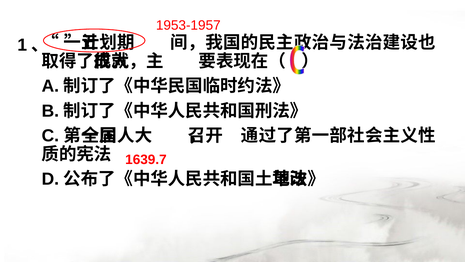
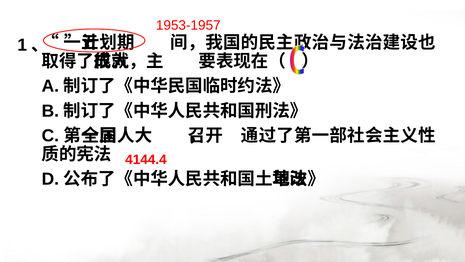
1639.7: 1639.7 -> 4144.4
